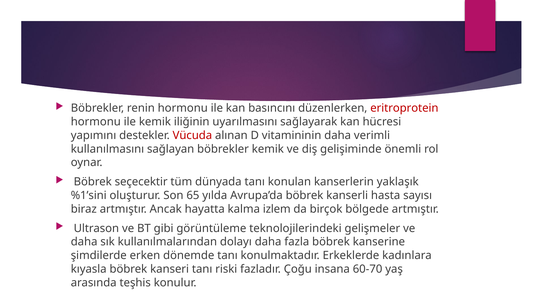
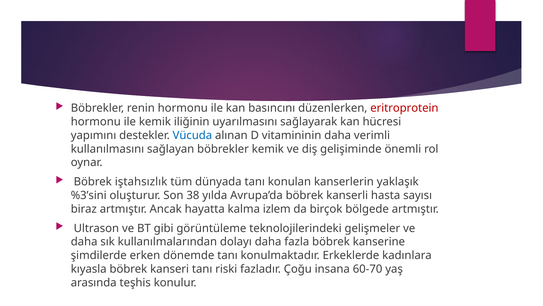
Vücuda colour: red -> blue
seçecektir: seçecektir -> iştahsızlık
%1’sini: %1’sini -> %3’sini
65: 65 -> 38
